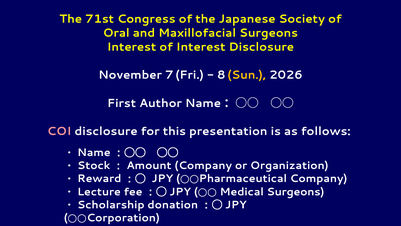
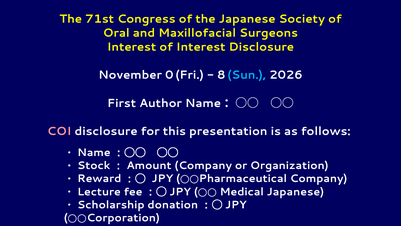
7: 7 -> 0
Sun colour: yellow -> light blue
Medical Surgeons: Surgeons -> Japanese
